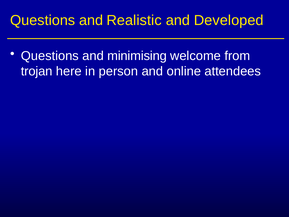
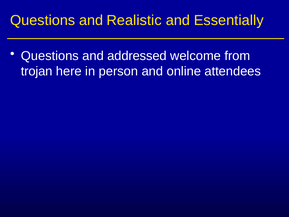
Developed: Developed -> Essentially
minimising: minimising -> addressed
